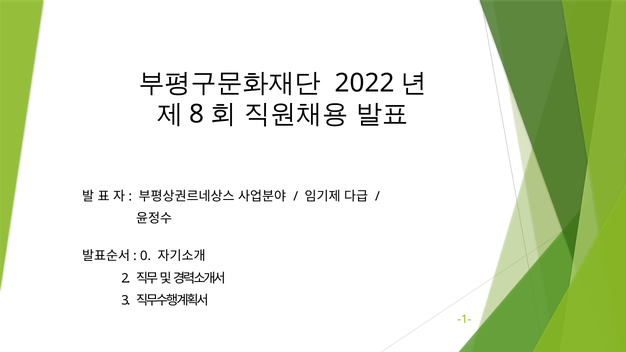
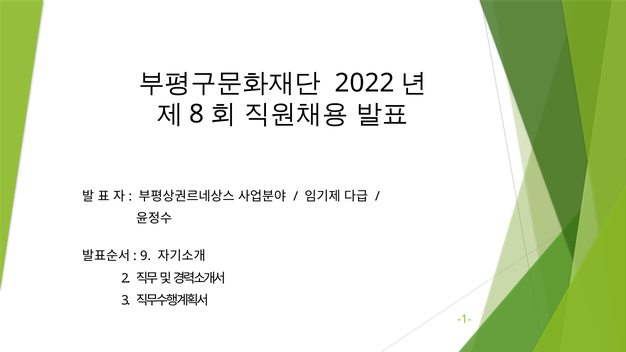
0: 0 -> 9
